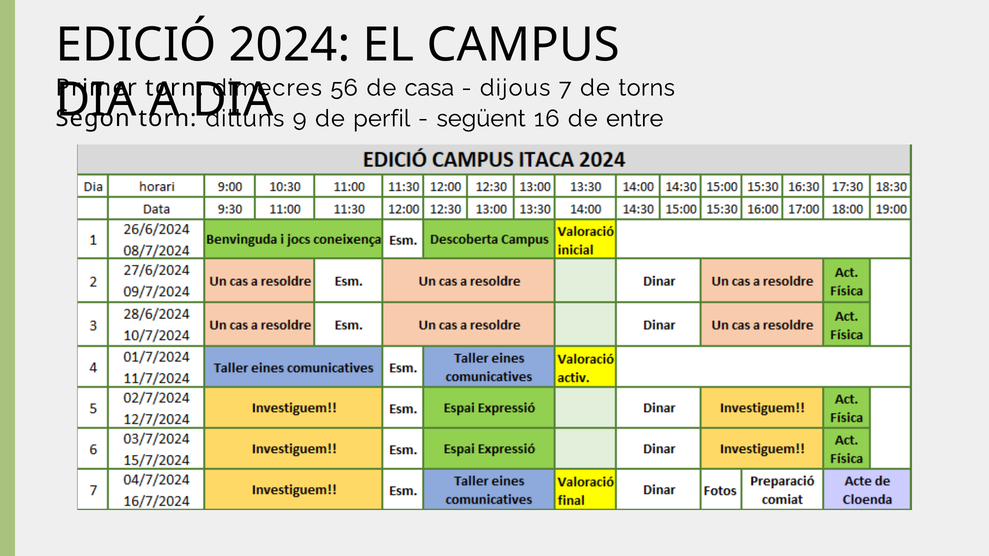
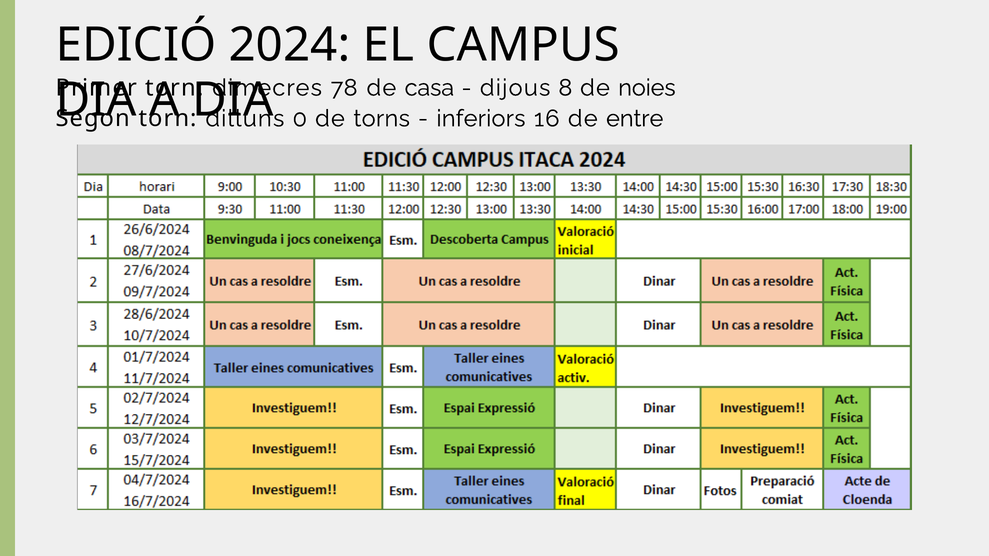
56: 56 -> 78
7: 7 -> 8
torns: torns -> noies
9: 9 -> 0
perfil: perfil -> torns
següent: següent -> inferiors
